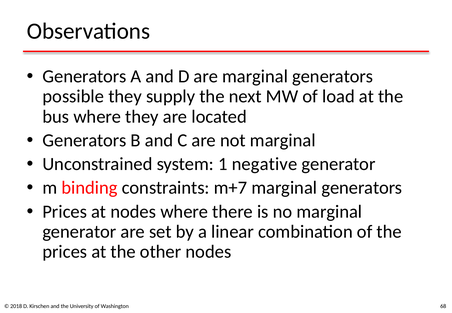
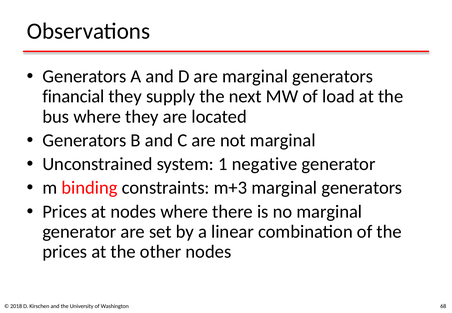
possible: possible -> financial
m+7: m+7 -> m+3
